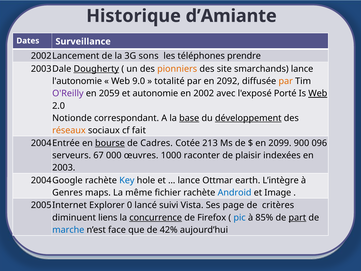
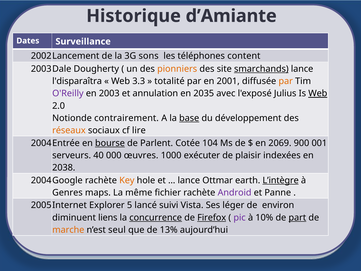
prendre: prendre -> content
Dougherty underline: present -> none
smarchands underline: none -> present
l'autonomie: l'autonomie -> l'disparaîtra
9.0: 9.0 -> 3.3
2092: 2092 -> 2001
2059: 2059 -> 2003
autonomie: autonomie -> annulation
2002: 2002 -> 2035
Porté: Porté -> Julius
correspondant: correspondant -> contrairement
développement underline: present -> none
fait: fait -> lire
Cadres: Cadres -> Parlent
213: 213 -> 104
2099: 2099 -> 2069
096: 096 -> 001
67: 67 -> 40
raconter: raconter -> exécuter
2003: 2003 -> 2038
Key colour: blue -> orange
L’intègre underline: none -> present
Android colour: blue -> purple
Image: Image -> Panne
0: 0 -> 5
page: page -> léger
critères: critères -> environ
Firefox underline: none -> present
pic colour: blue -> purple
85%: 85% -> 10%
marche colour: blue -> orange
face: face -> seul
42%: 42% -> 13%
